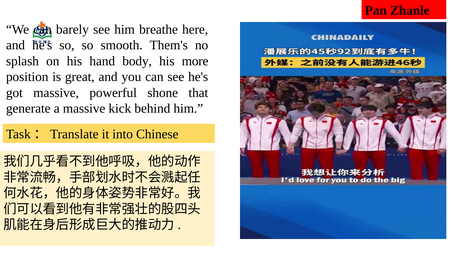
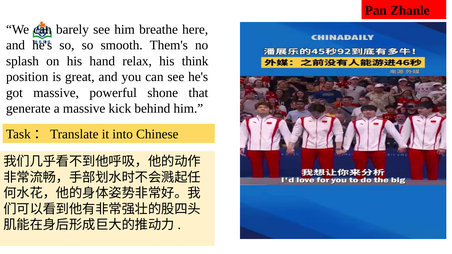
body: body -> relax
more: more -> think
